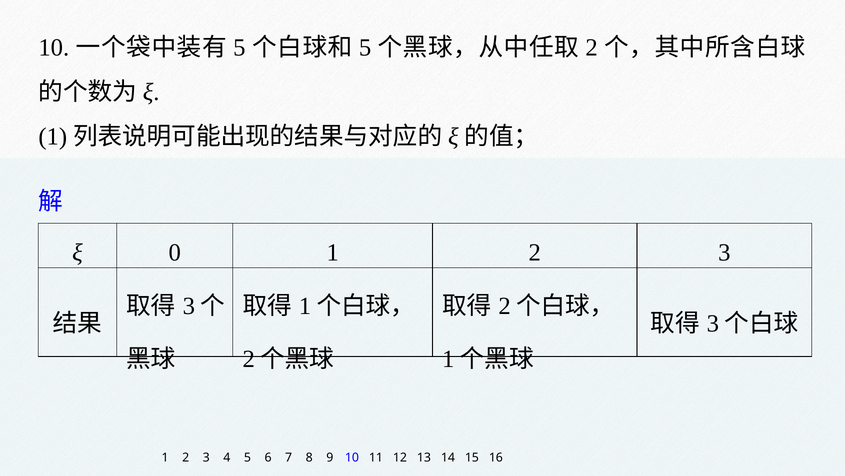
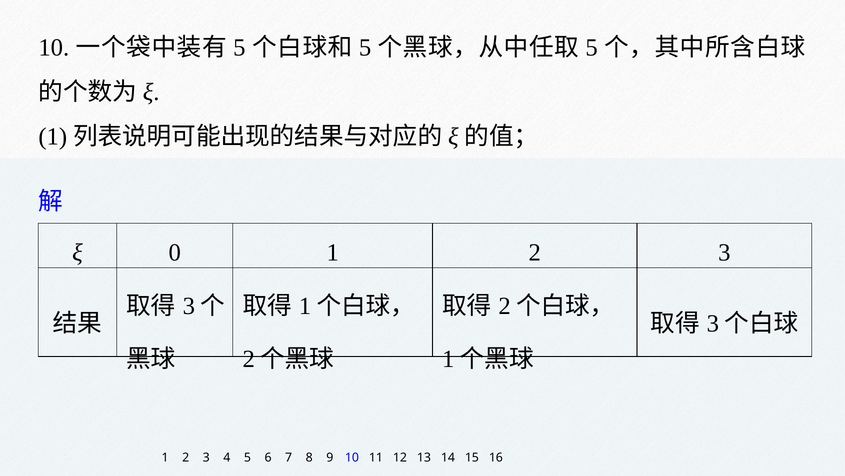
2 at (592, 48): 2 -> 5
